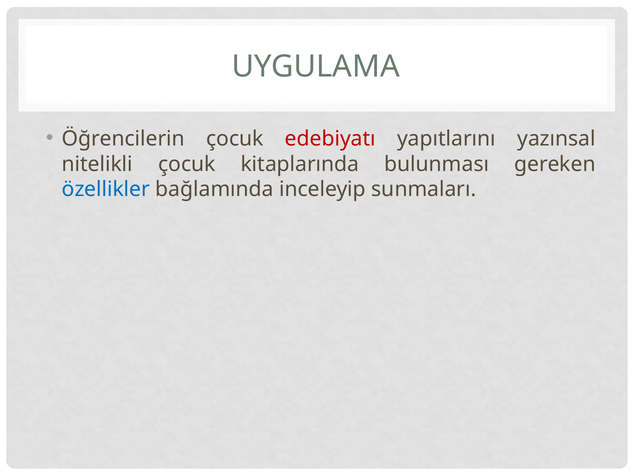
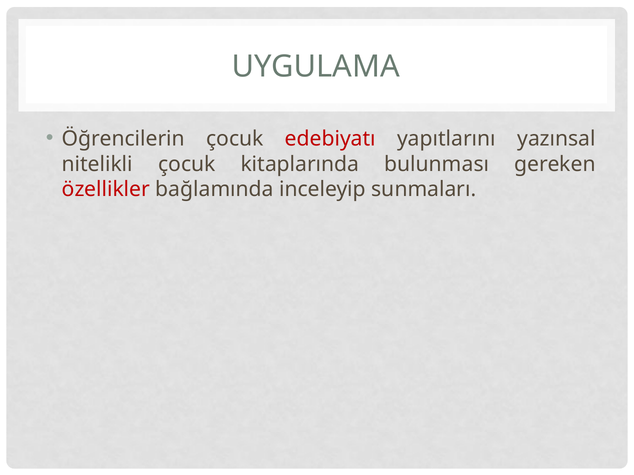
özellikler colour: blue -> red
